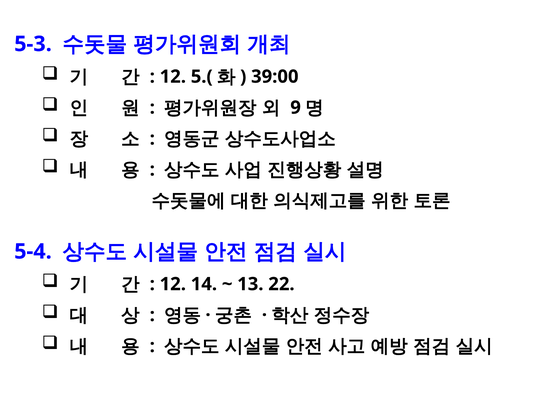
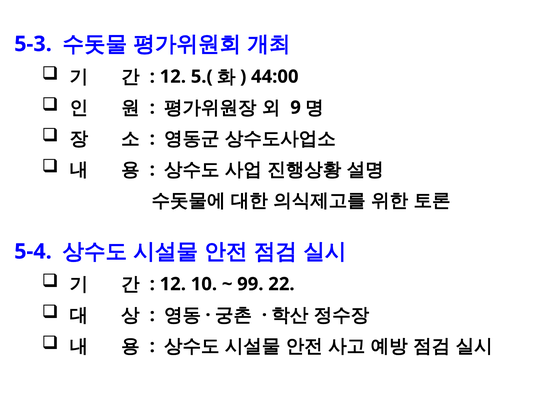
39:00: 39:00 -> 44:00
14: 14 -> 10
13: 13 -> 99
